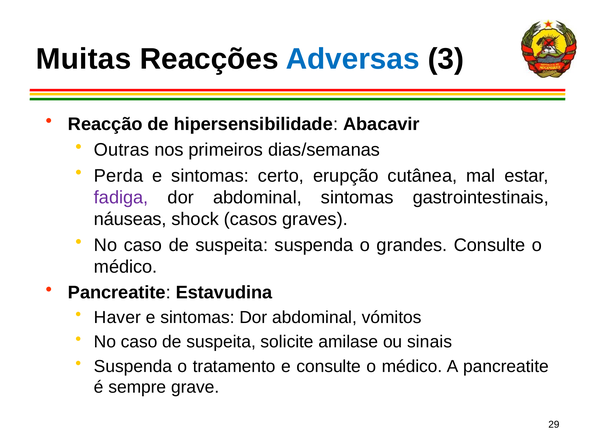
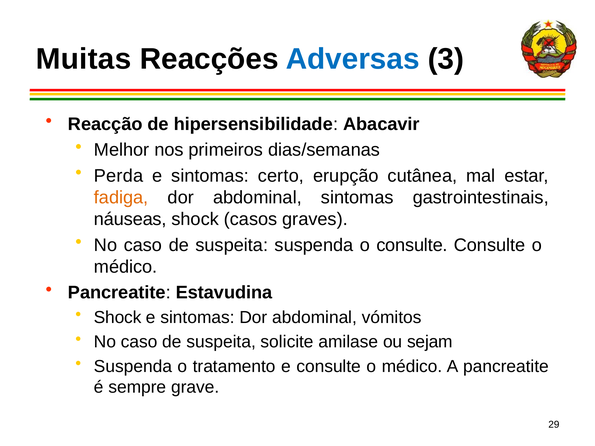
Outras: Outras -> Melhor
fadiga colour: purple -> orange
o grandes: grandes -> consulte
Haver at (117, 318): Haver -> Shock
sinais: sinais -> sejam
